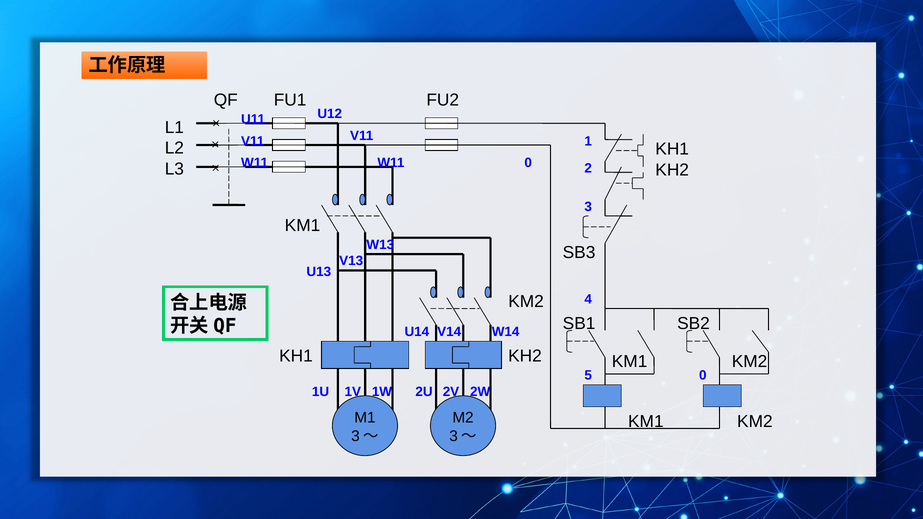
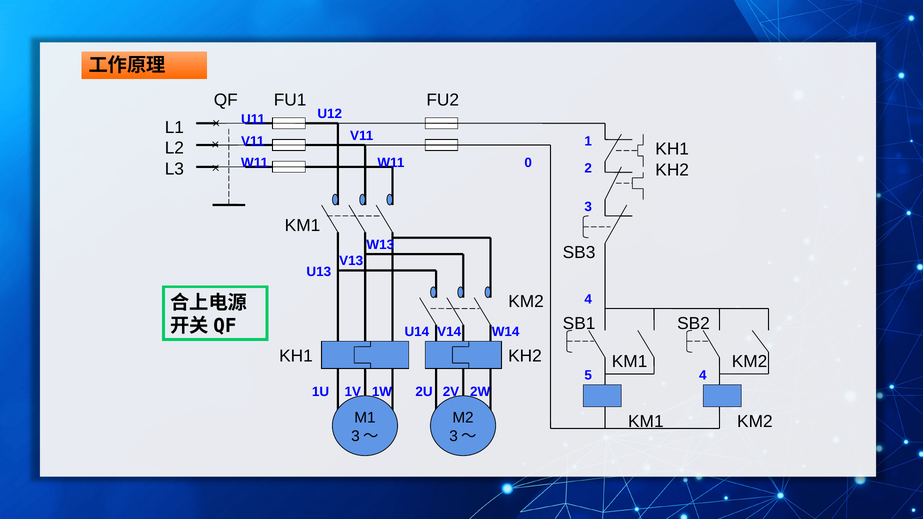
5 0: 0 -> 4
